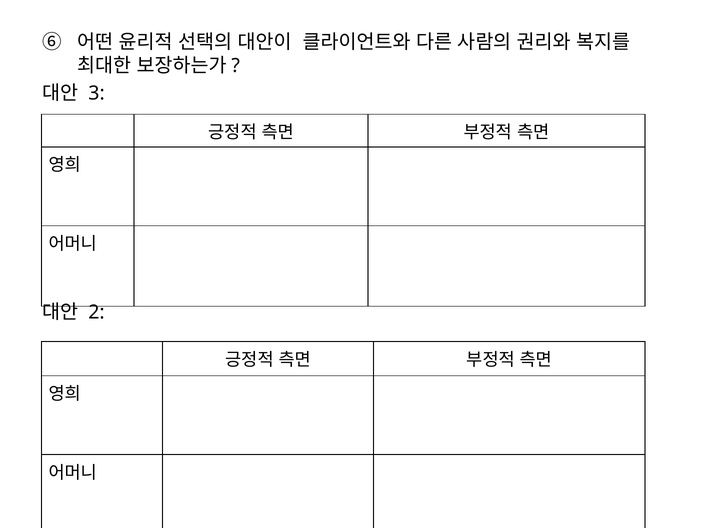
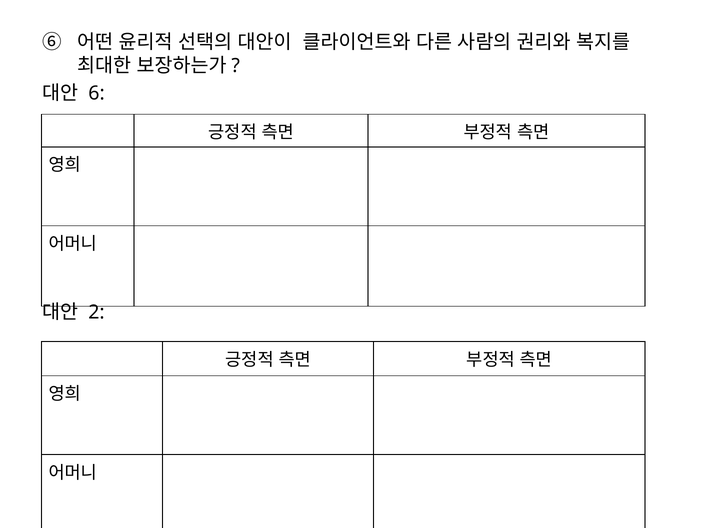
3: 3 -> 6
